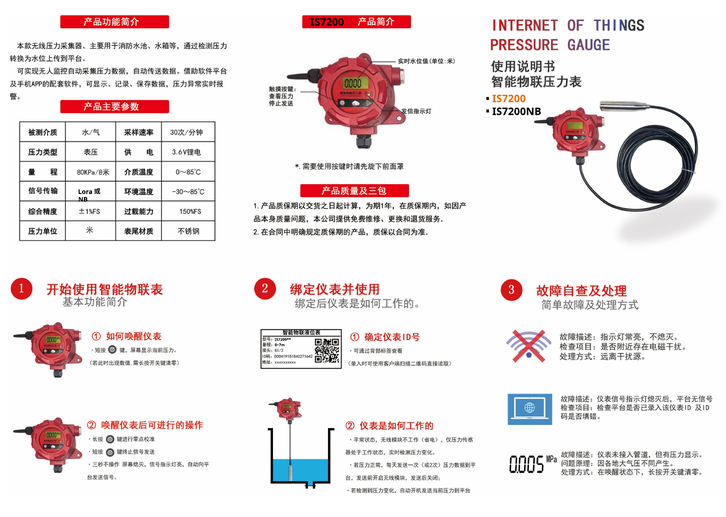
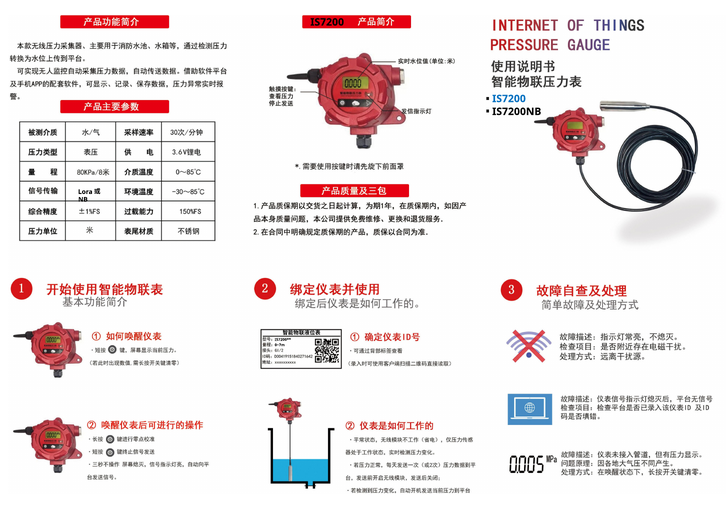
IS7200 at (509, 99) colour: orange -> blue
